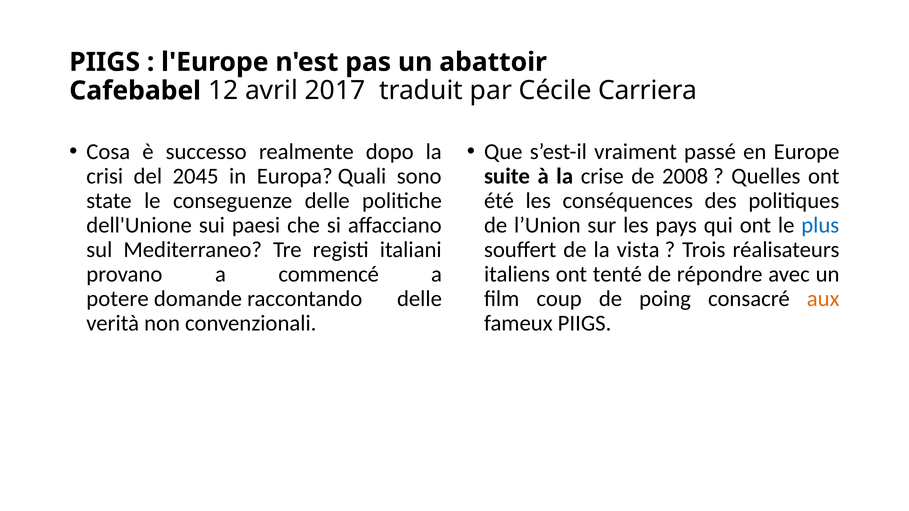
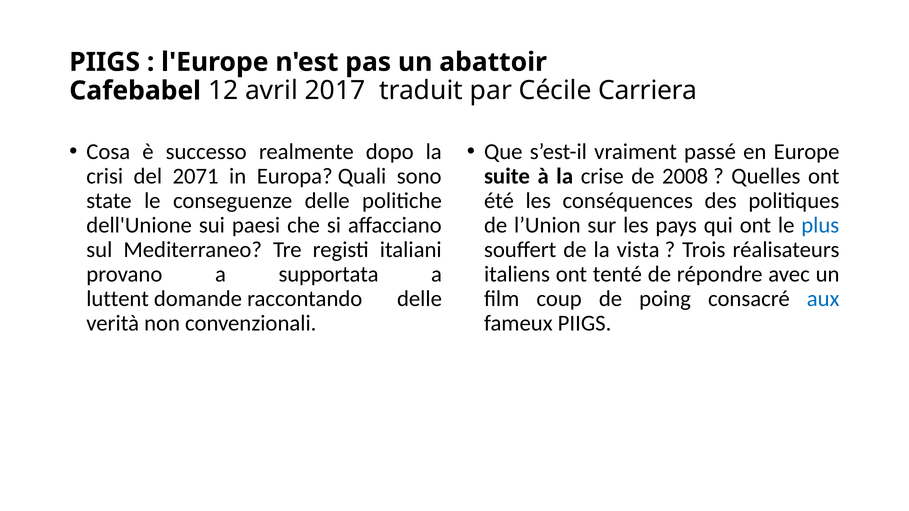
2045: 2045 -> 2071
commencé: commencé -> supportata
potere: potere -> luttent
aux colour: orange -> blue
